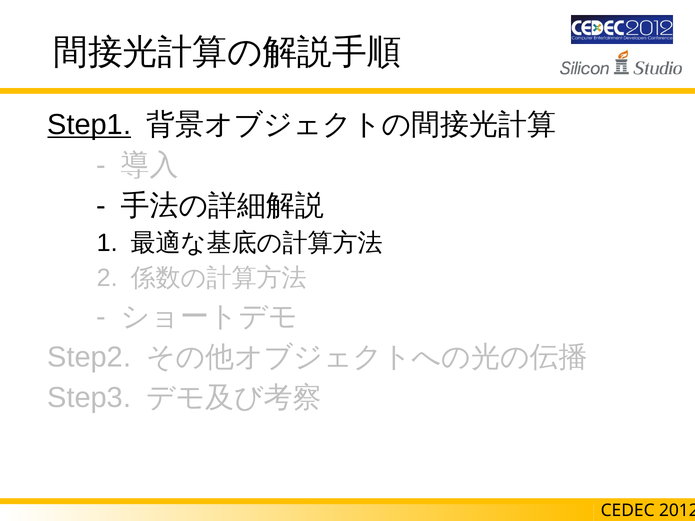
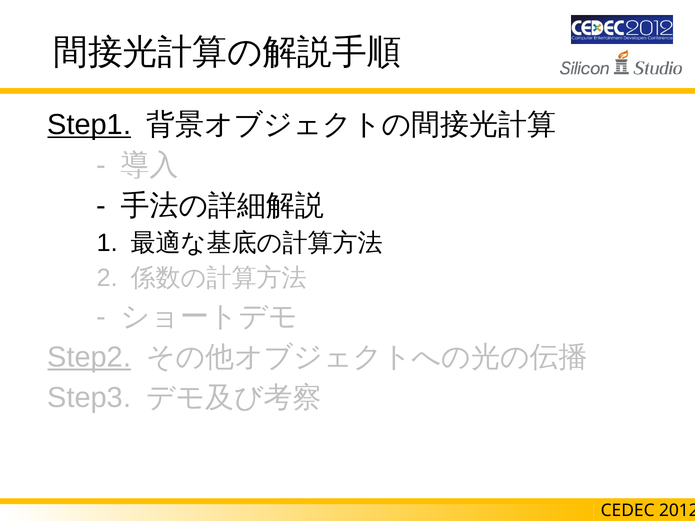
Step2 underline: none -> present
